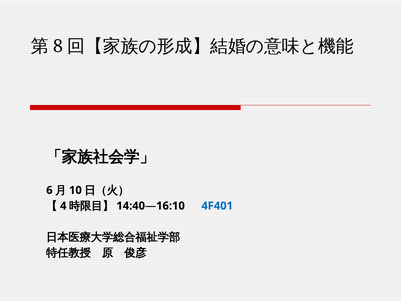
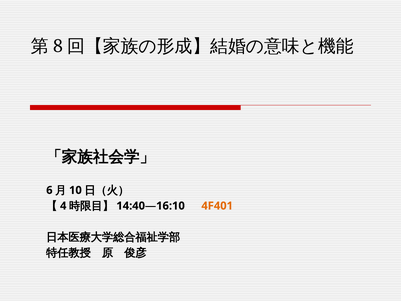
4F401 colour: blue -> orange
